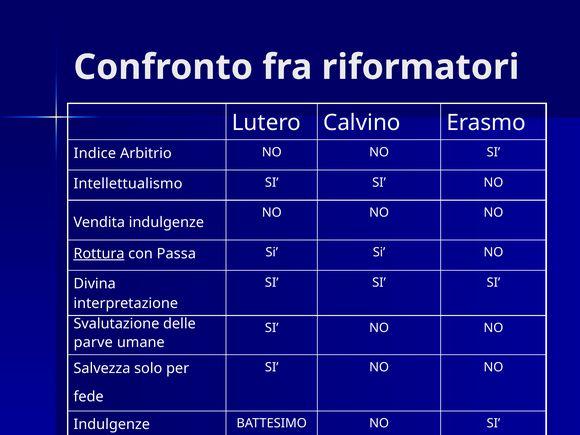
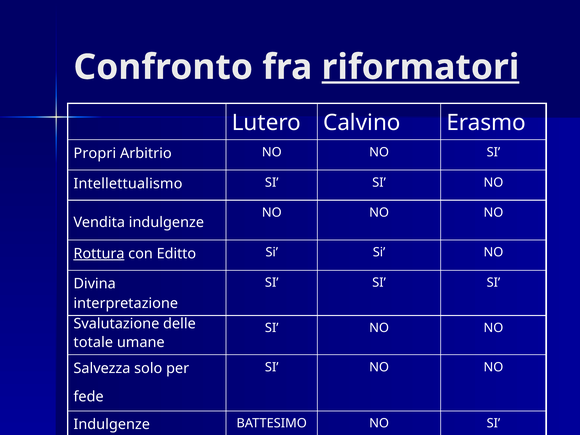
riformatori underline: none -> present
Indice: Indice -> Propri
Passa: Passa -> Editto
parve: parve -> totale
